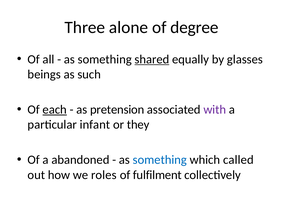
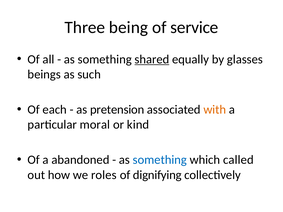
alone: alone -> being
degree: degree -> service
each underline: present -> none
with colour: purple -> orange
infant: infant -> moral
they: they -> kind
fulfilment: fulfilment -> dignifying
